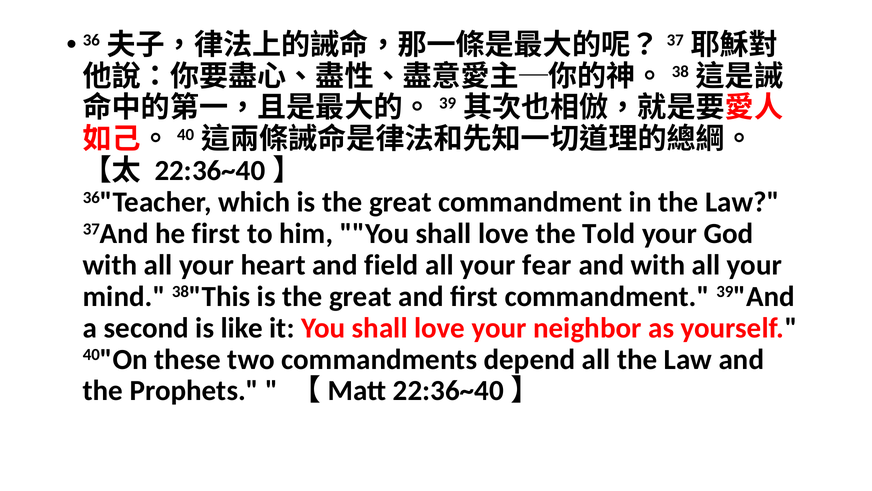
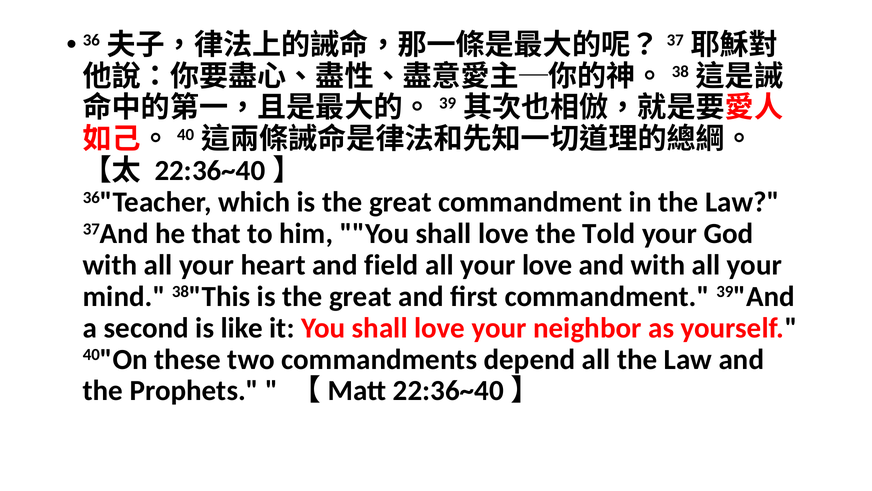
he first: first -> that
your fear: fear -> love
